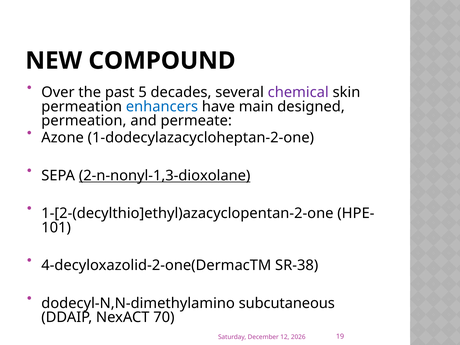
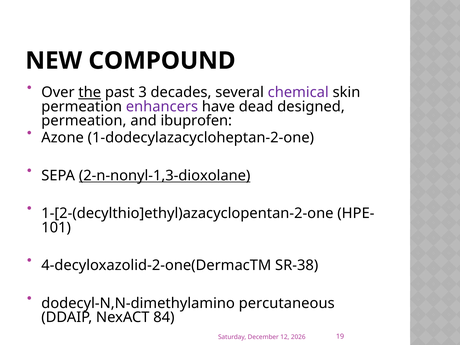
the underline: none -> present
5: 5 -> 3
enhancers colour: blue -> purple
main: main -> dead
permeate: permeate -> ibuprofen
subcutaneous: subcutaneous -> percutaneous
70: 70 -> 84
